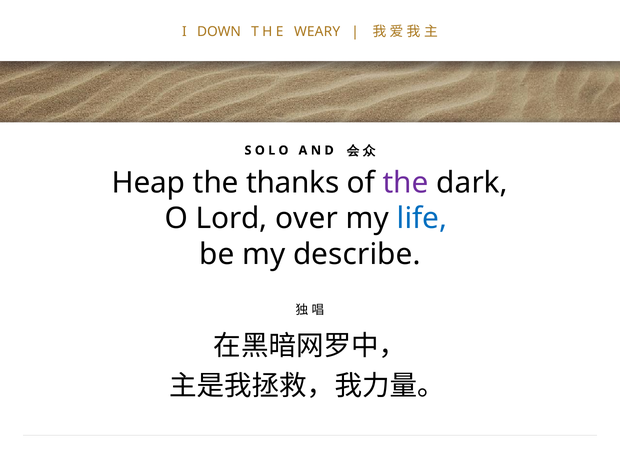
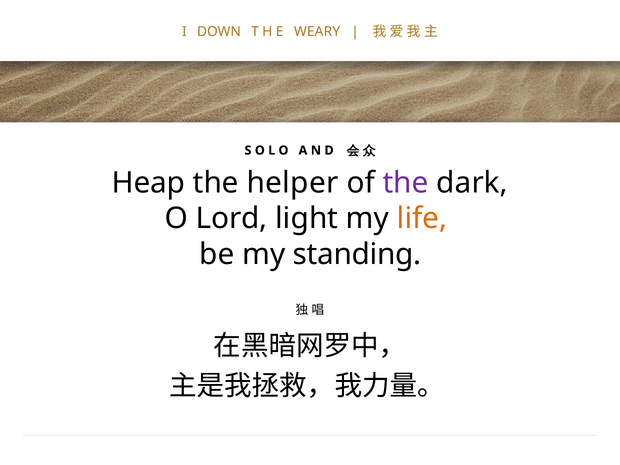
thanks: thanks -> helper
over: over -> light
life colour: blue -> orange
describe: describe -> standing
